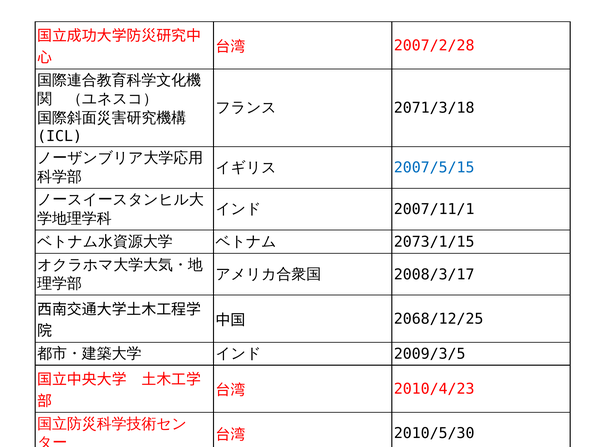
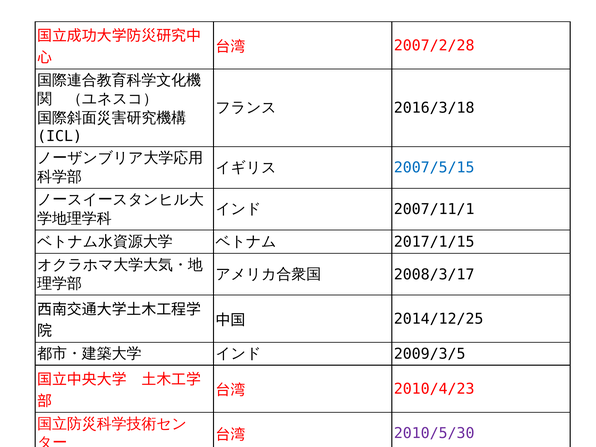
2071/3/18: 2071/3/18 -> 2016/3/18
2073/1/15: 2073/1/15 -> 2017/1/15
2068/12/25: 2068/12/25 -> 2014/12/25
2010/5/30 colour: black -> purple
